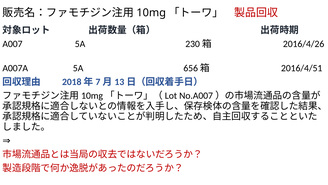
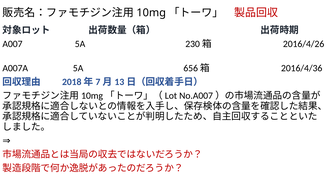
2016/4/51: 2016/4/51 -> 2016/4/36
